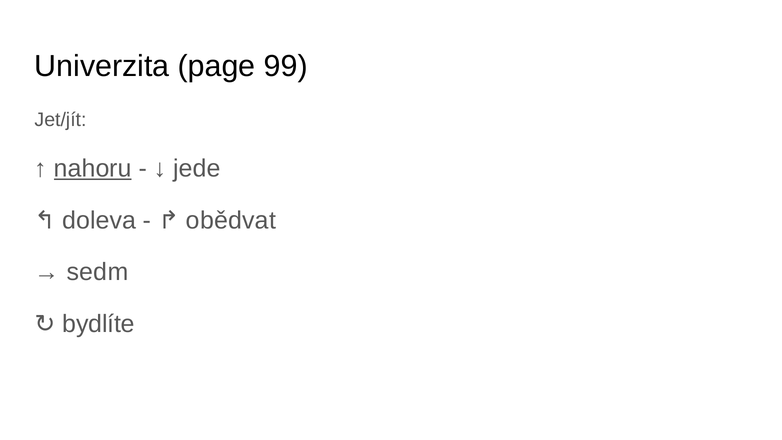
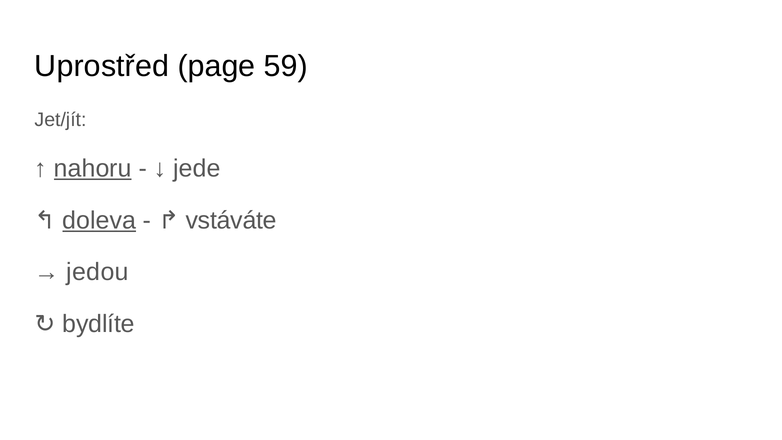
Univerzita: Univerzita -> Uprostřed
99: 99 -> 59
doleva underline: none -> present
obědvat: obědvat -> vstáváte
sedm: sedm -> jedou
